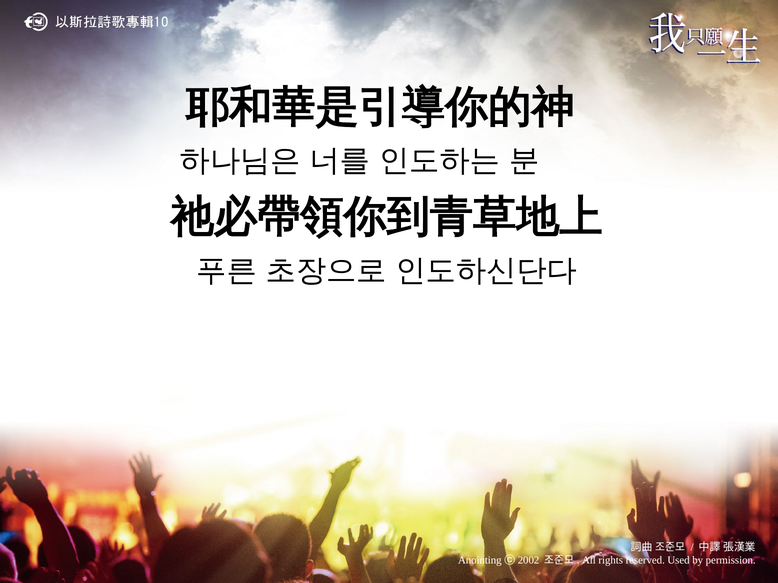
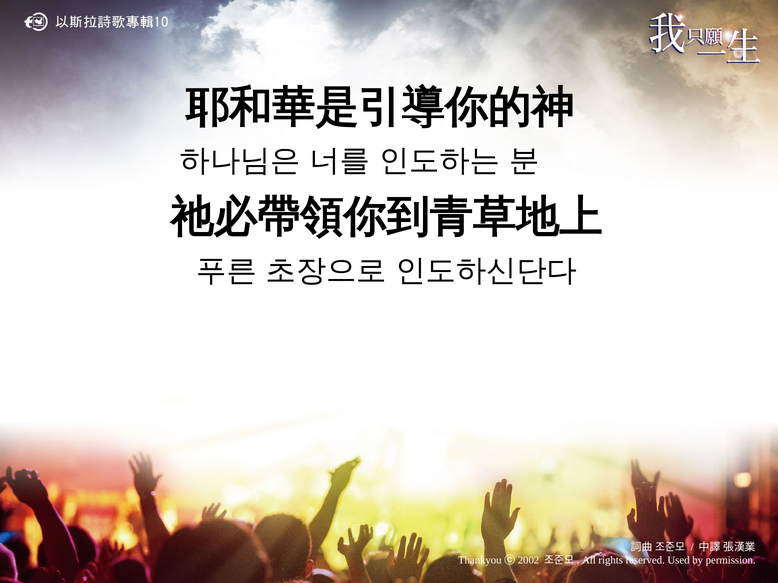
Anointing: Anointing -> Thankyou
